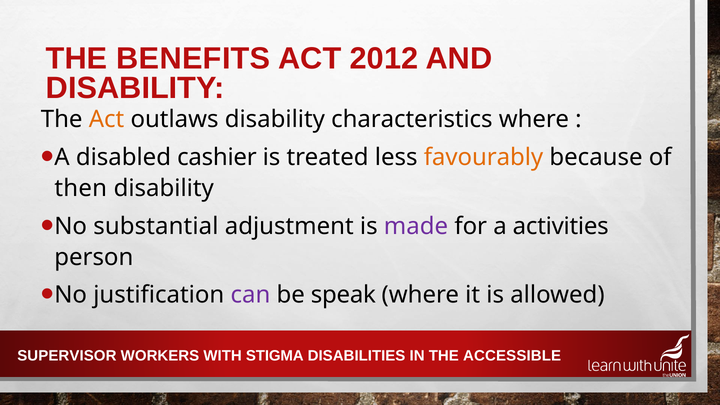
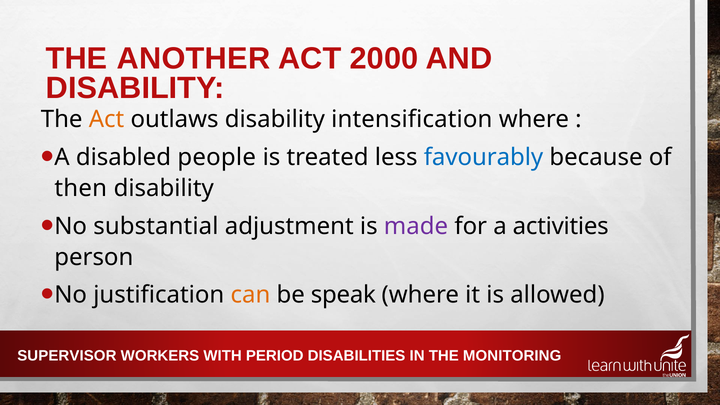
BENEFITS: BENEFITS -> ANOTHER
2012: 2012 -> 2000
characteristics: characteristics -> intensification
cashier: cashier -> people
favourably colour: orange -> blue
can colour: purple -> orange
STIGMA: STIGMA -> PERIOD
ACCESSIBLE: ACCESSIBLE -> MONITORING
